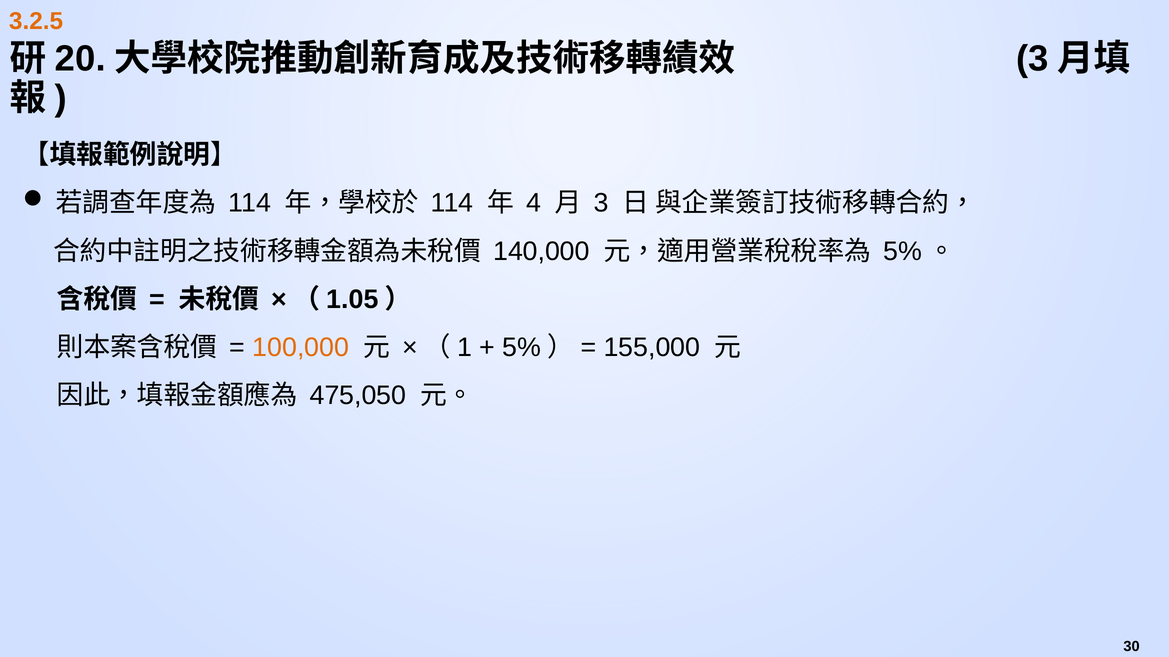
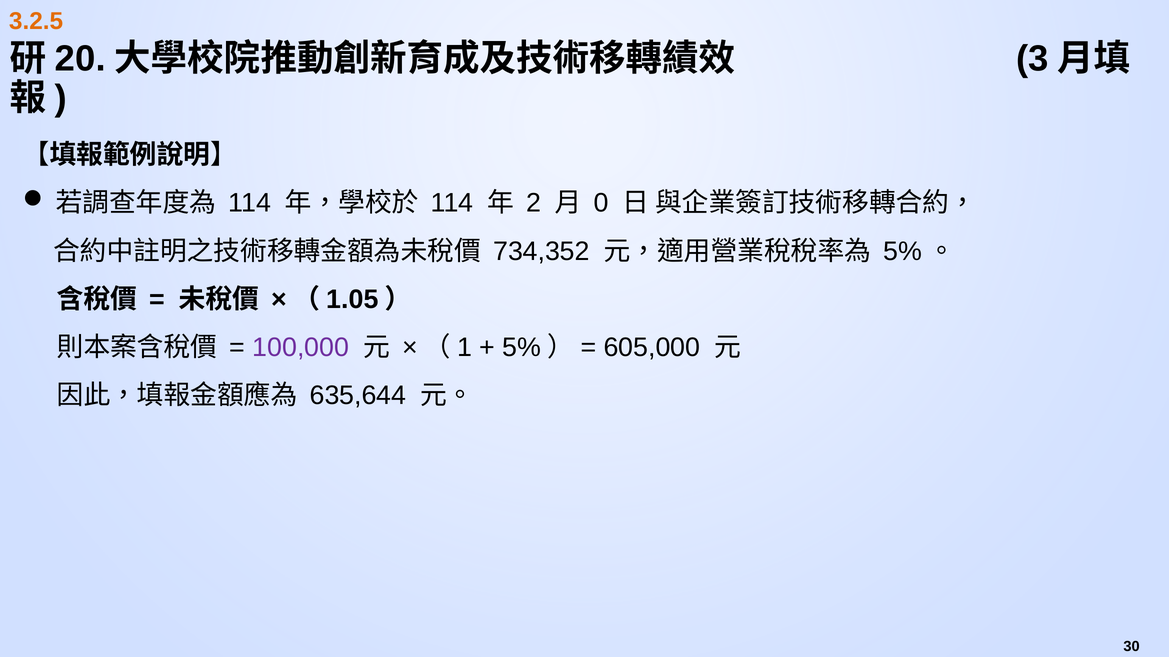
4: 4 -> 2
3 at (601, 203): 3 -> 0
140,000: 140,000 -> 734,352
100,000 colour: orange -> purple
155,000: 155,000 -> 605,000
475,050: 475,050 -> 635,644
